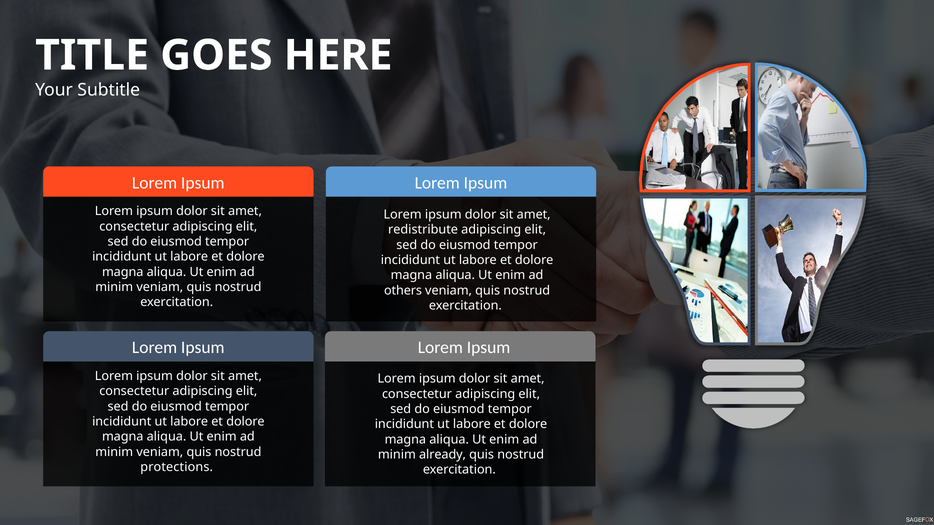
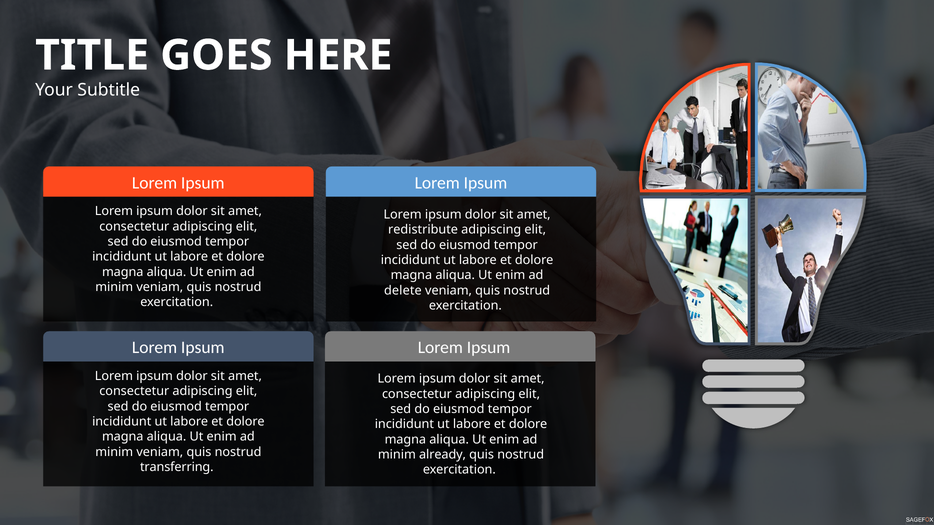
others: others -> delete
protections: protections -> transferring
